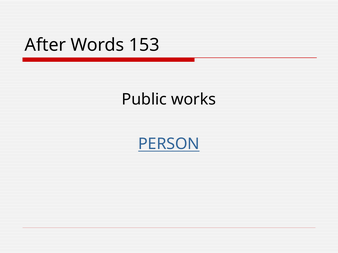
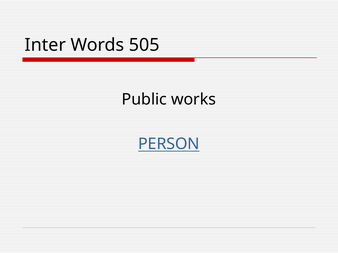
After: After -> Inter
153: 153 -> 505
